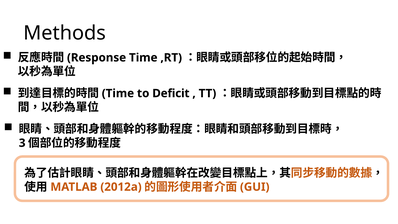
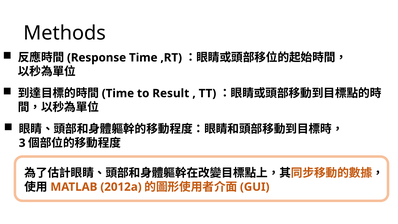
Deficit: Deficit -> Result
